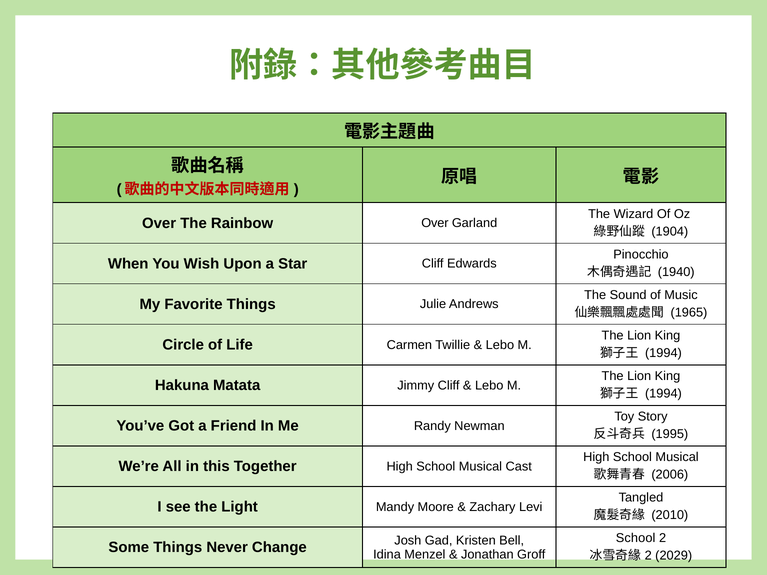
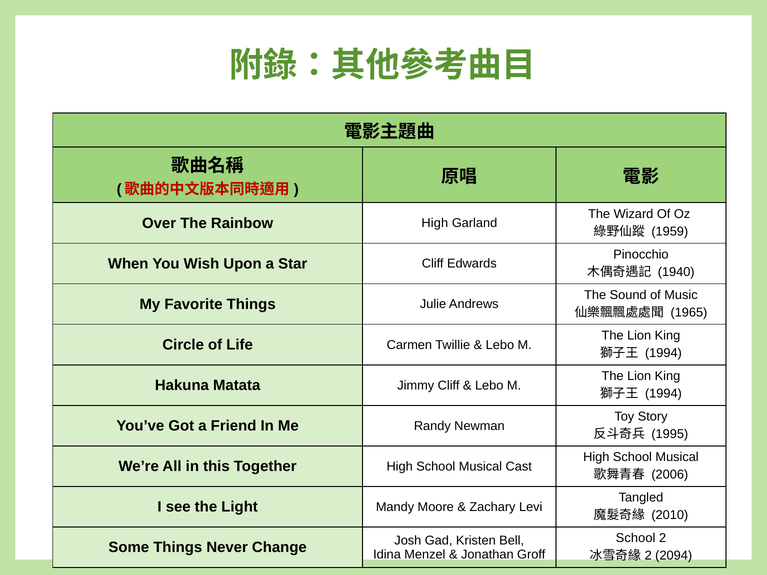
Rainbow Over: Over -> High
1904: 1904 -> 1959
2029: 2029 -> 2094
